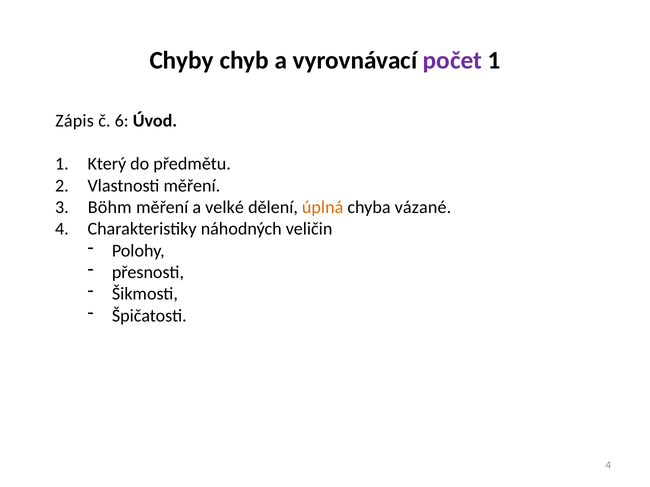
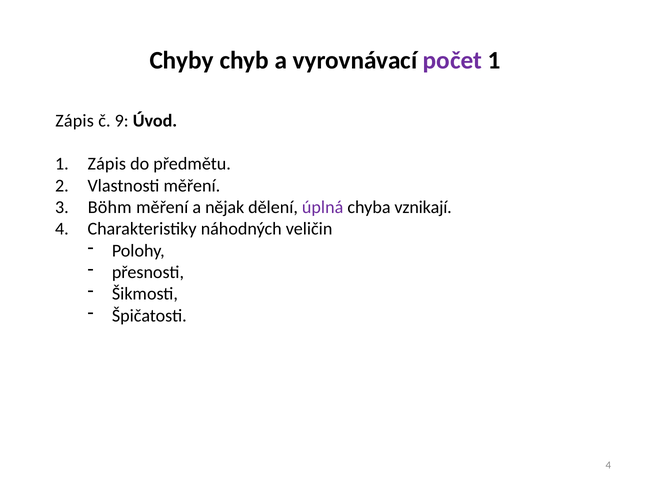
6: 6 -> 9
Který at (107, 164): Který -> Zápis
velké: velké -> nějak
úplná colour: orange -> purple
vázané: vázané -> vznikají
